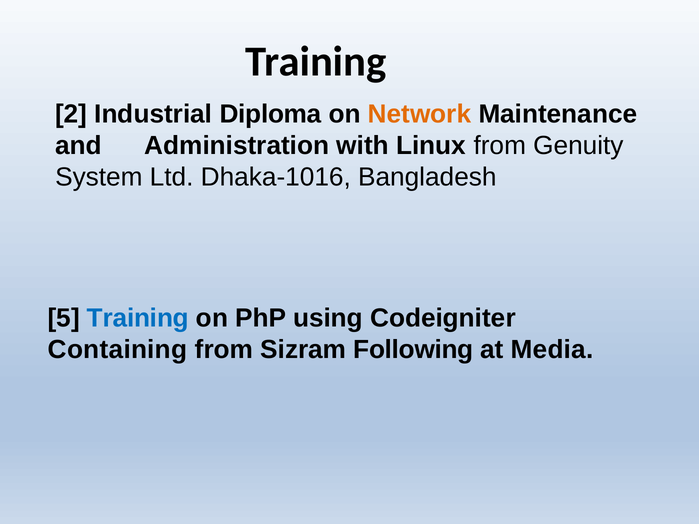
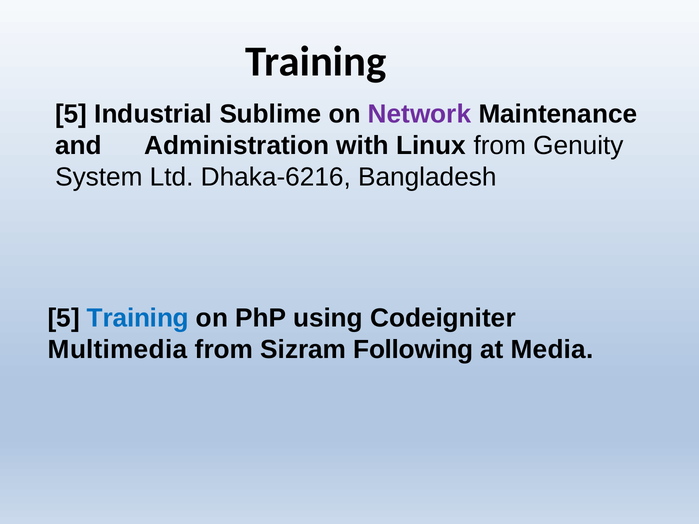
2 at (71, 114): 2 -> 5
Diploma: Diploma -> Sublime
Network colour: orange -> purple
Dhaka-1016: Dhaka-1016 -> Dhaka-6216
Containing: Containing -> Multimedia
